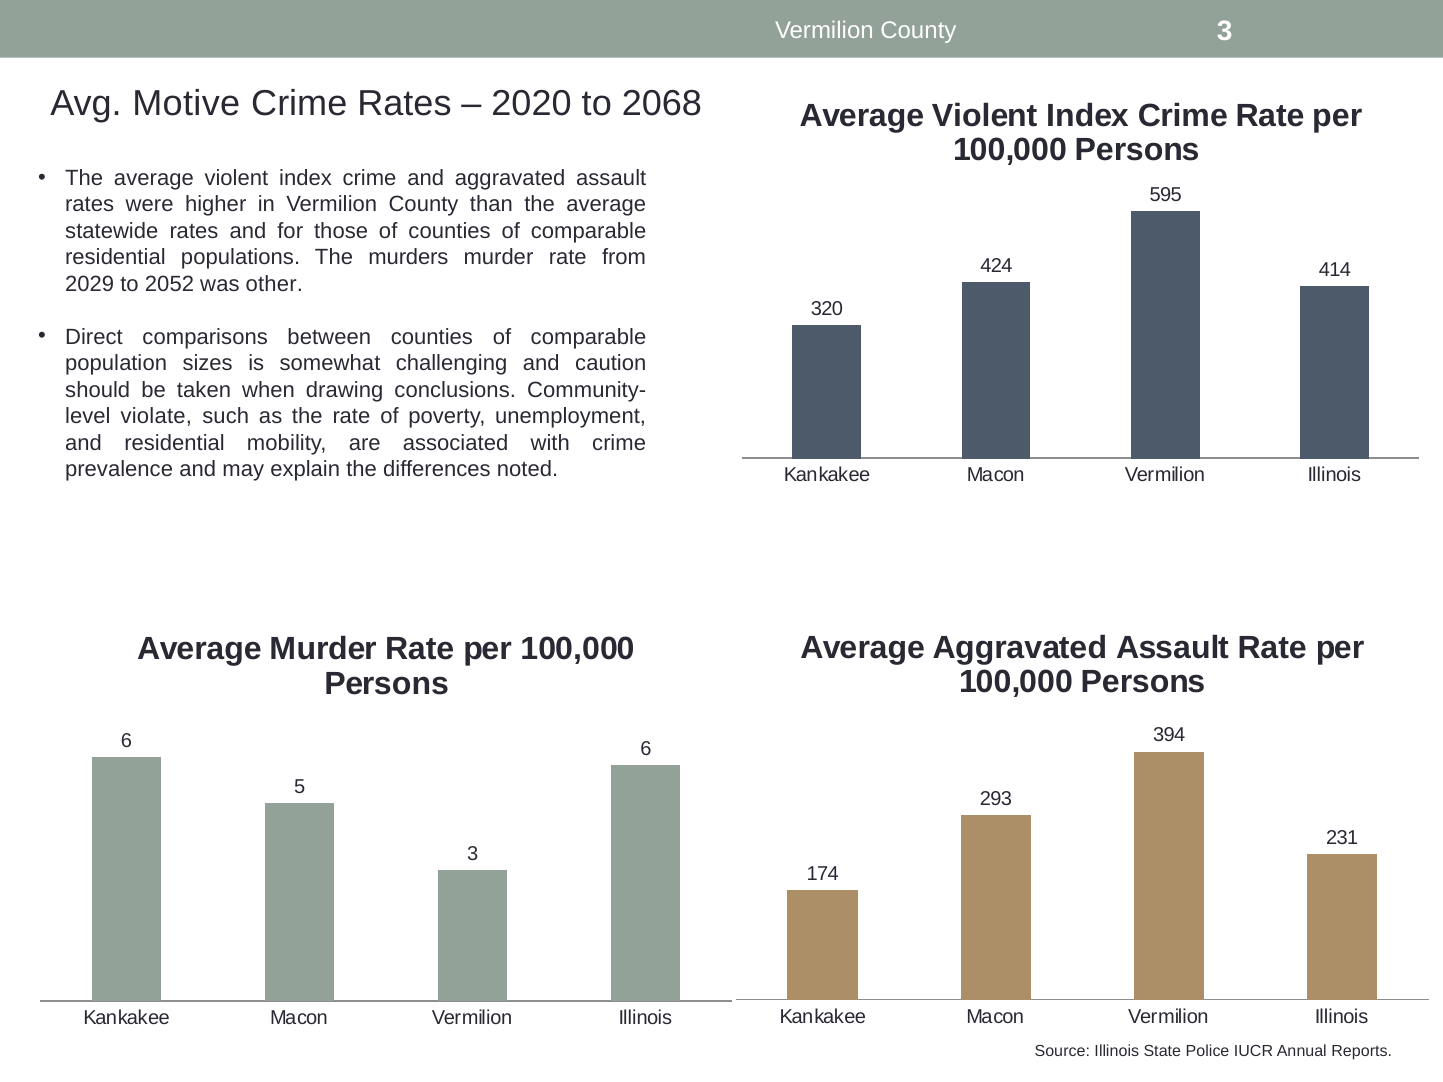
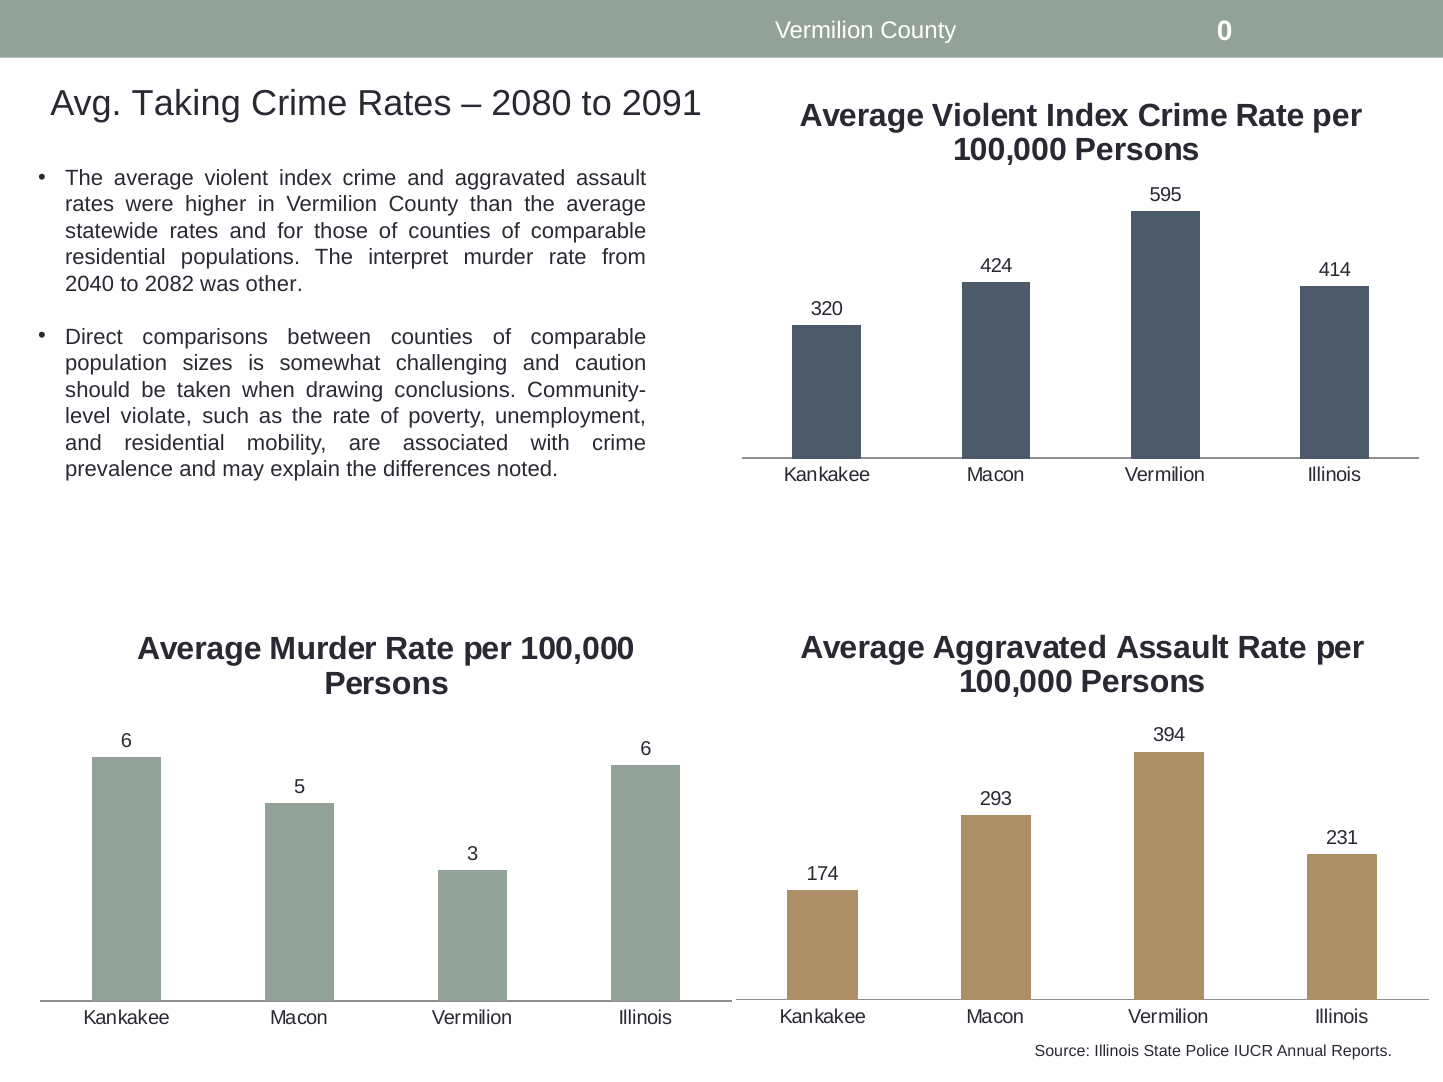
County 3: 3 -> 0
Motive: Motive -> Taking
2020: 2020 -> 2080
2068: 2068 -> 2091
murders: murders -> interpret
2029: 2029 -> 2040
2052: 2052 -> 2082
